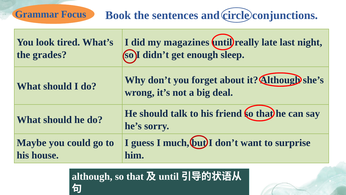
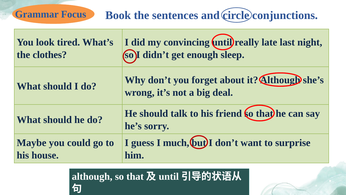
magazines: magazines -> convincing
grades: grades -> clothes
